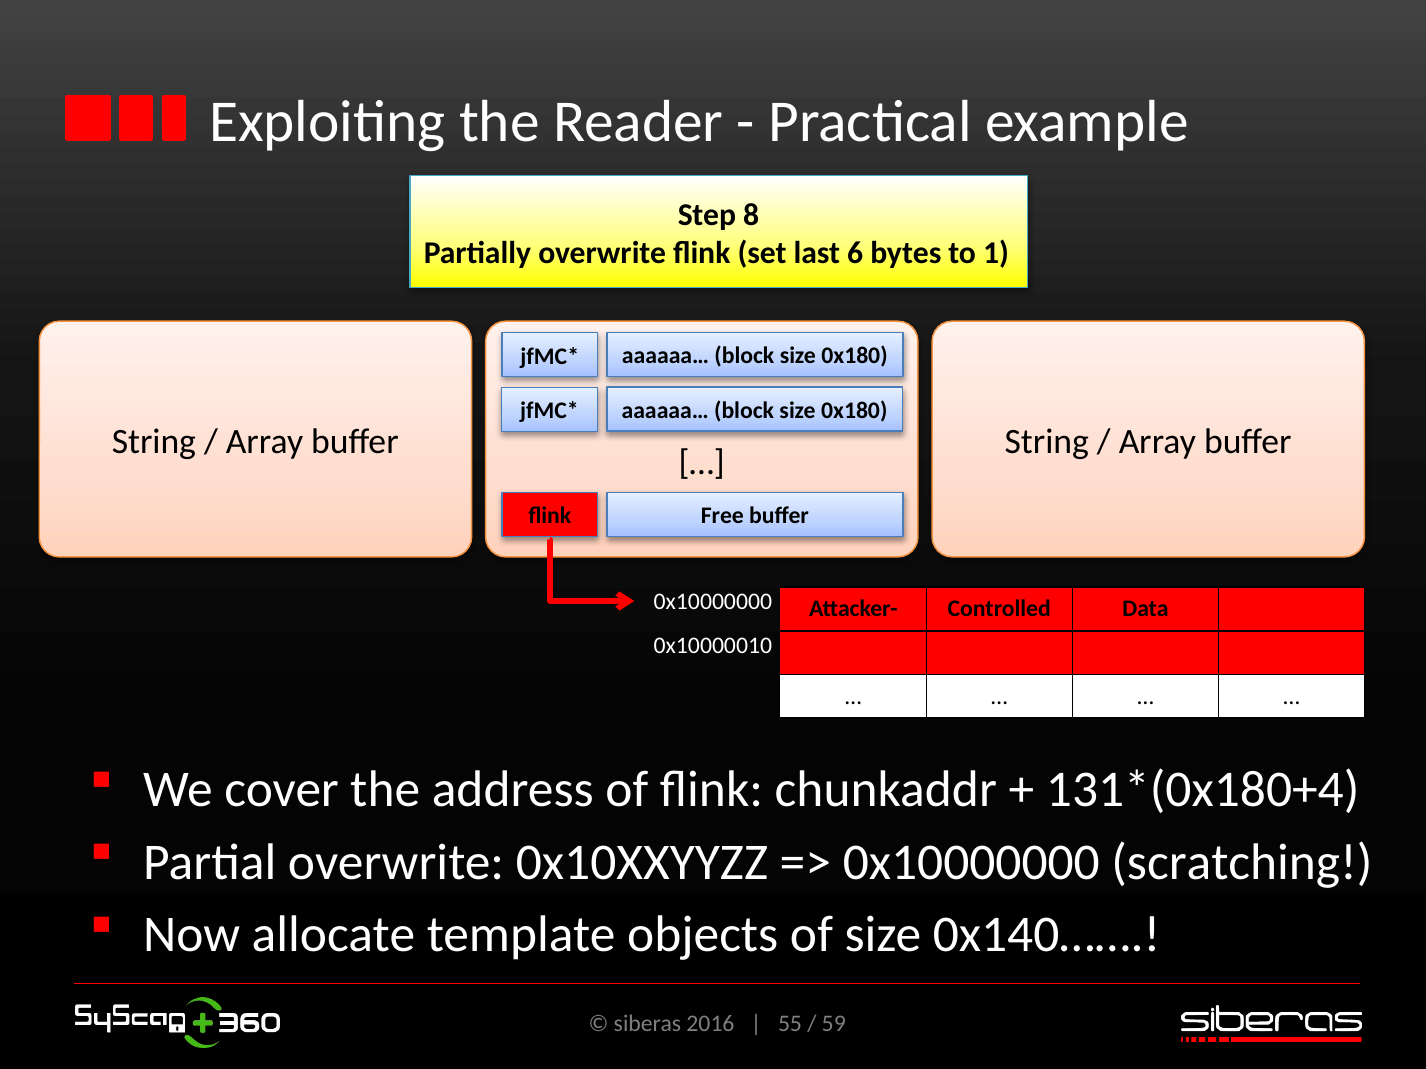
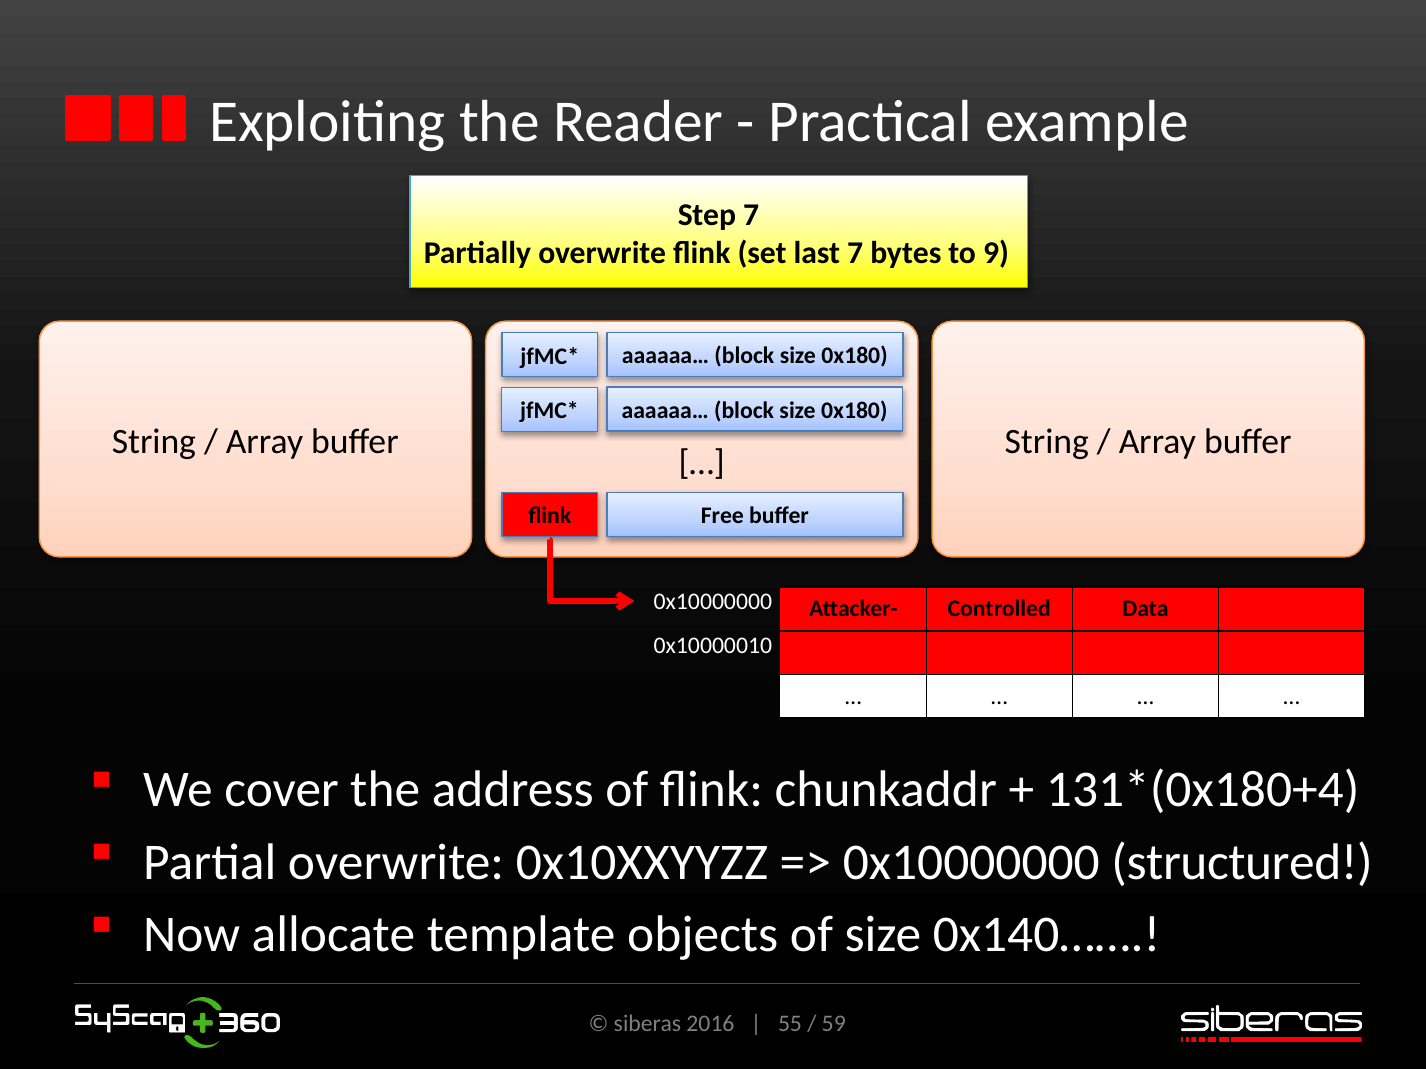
Step 8: 8 -> 7
last 6: 6 -> 7
1: 1 -> 9
scratching: scratching -> structured
